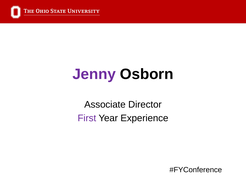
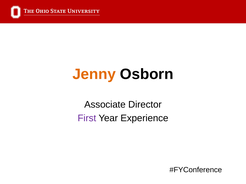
Jenny colour: purple -> orange
